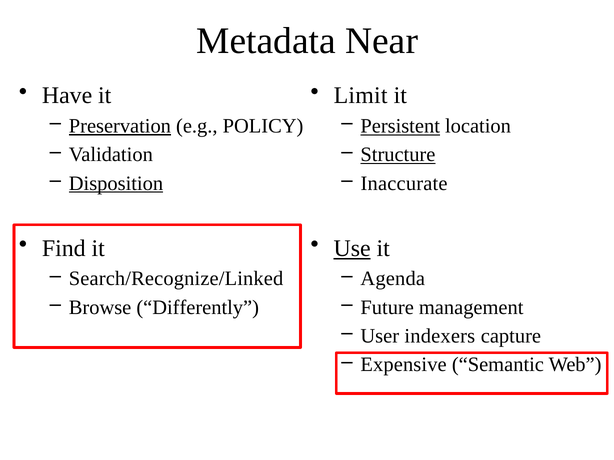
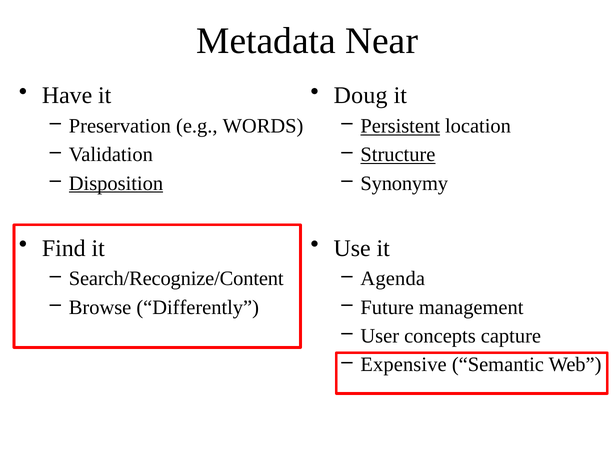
Limit: Limit -> Doug
Preservation underline: present -> none
POLICY: POLICY -> WORDS
Inaccurate: Inaccurate -> Synonymy
Use underline: present -> none
Search/Recognize/Linked: Search/Recognize/Linked -> Search/Recognize/Content
indexers: indexers -> concepts
